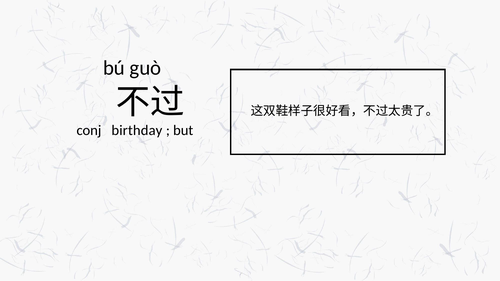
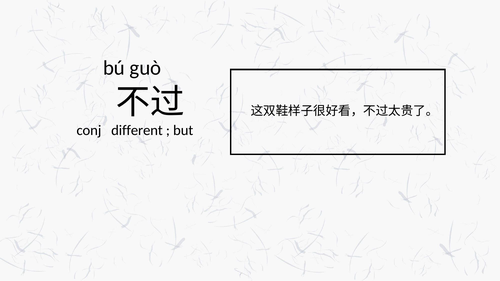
birthday: birthday -> different
